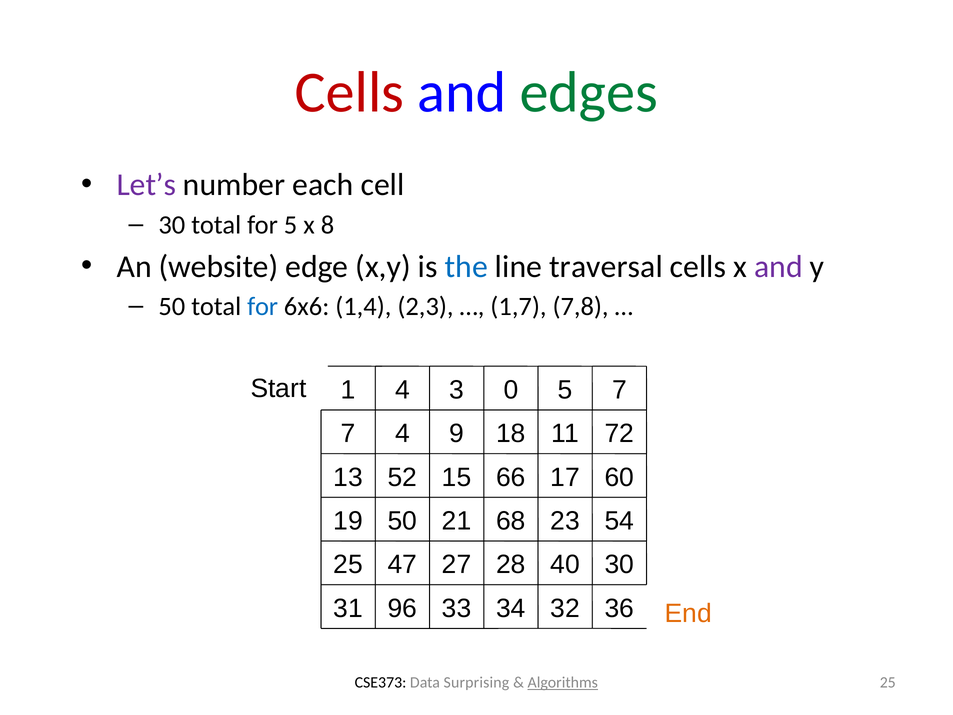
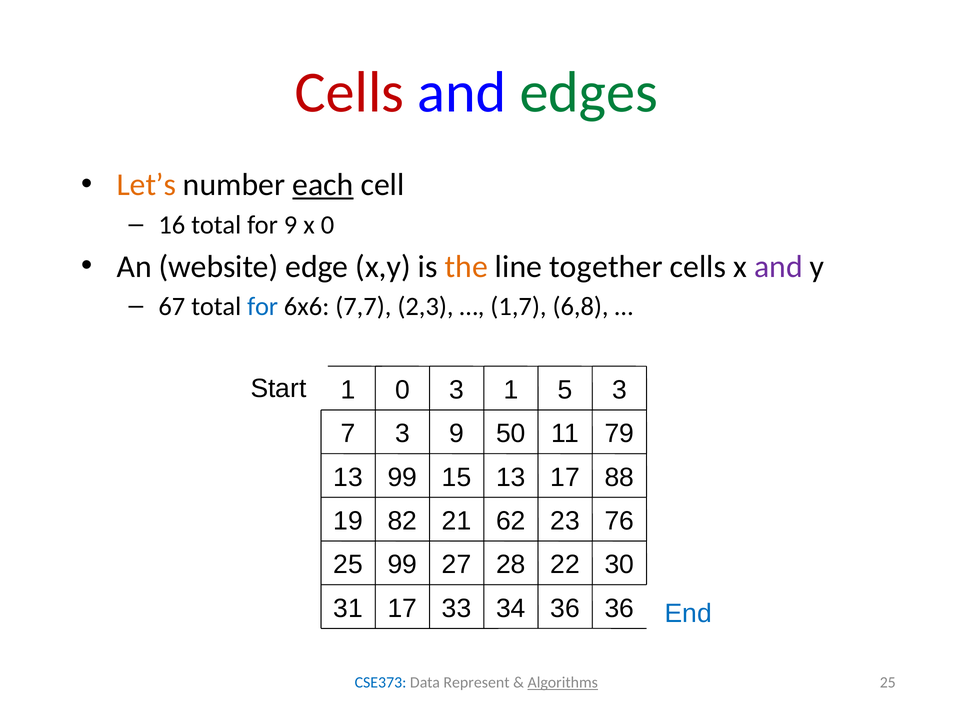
Let’s colour: purple -> orange
each underline: none -> present
30 at (172, 225): 30 -> 16
for 5: 5 -> 9
x 8: 8 -> 0
the colour: blue -> orange
traversal: traversal -> together
50 at (172, 306): 50 -> 67
1,4: 1,4 -> 7,7
7,8: 7,8 -> 6,8
1 4: 4 -> 0
3 0: 0 -> 1
5 7: 7 -> 3
7 4: 4 -> 3
18: 18 -> 50
72: 72 -> 79
13 52: 52 -> 99
15 66: 66 -> 13
60: 60 -> 88
19 50: 50 -> 82
68: 68 -> 62
54: 54 -> 76
25 47: 47 -> 99
40: 40 -> 22
31 96: 96 -> 17
34 32: 32 -> 36
End colour: orange -> blue
CSE373 colour: black -> blue
Surprising: Surprising -> Represent
